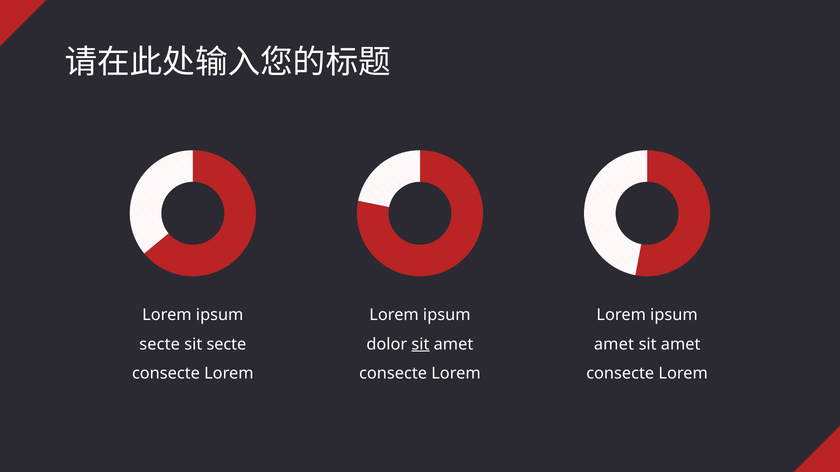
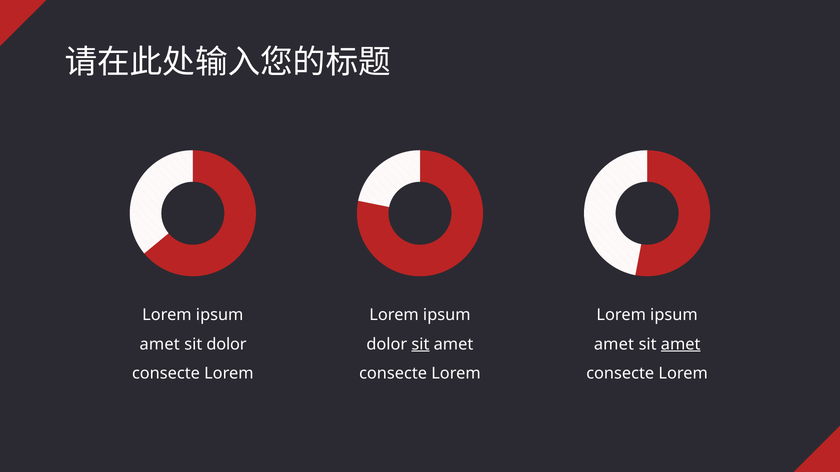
secte at (160, 345): secte -> amet
sit secte: secte -> dolor
amet at (681, 345) underline: none -> present
